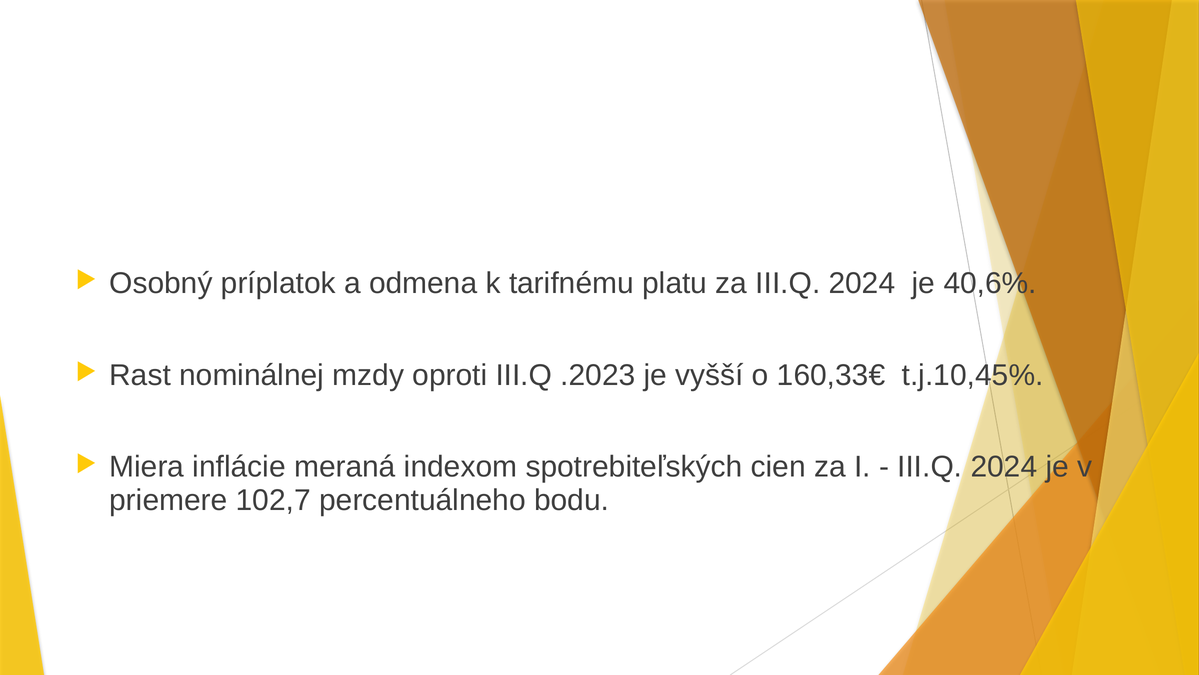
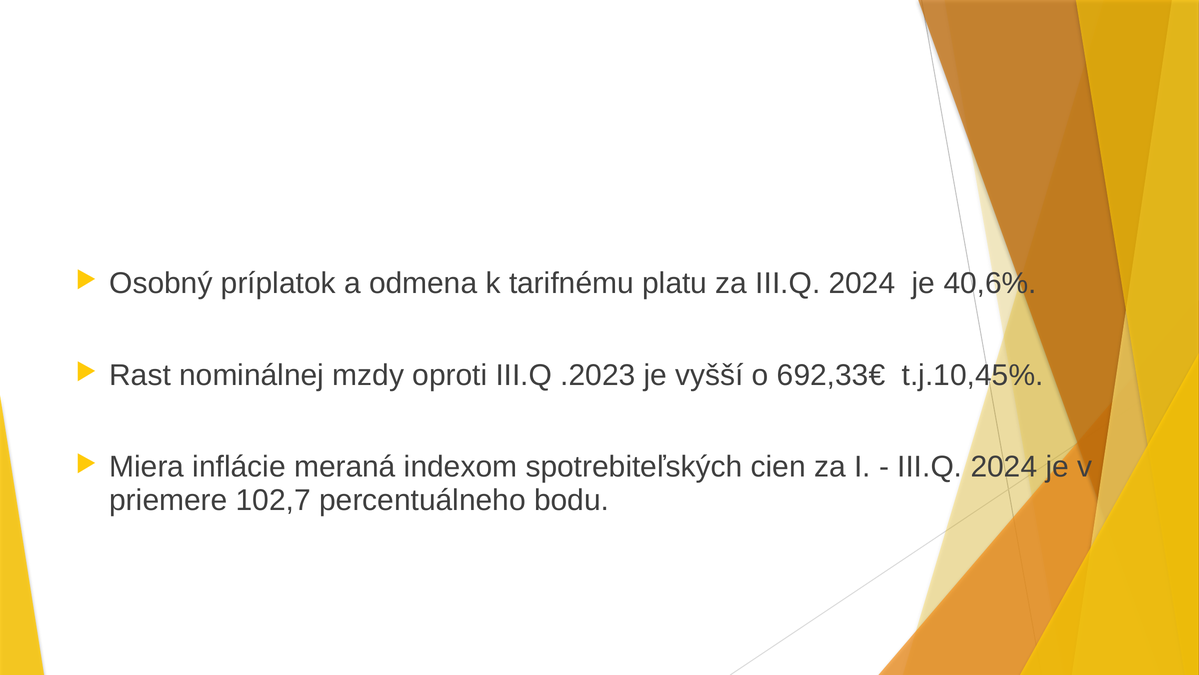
160,33€: 160,33€ -> 692,33€
